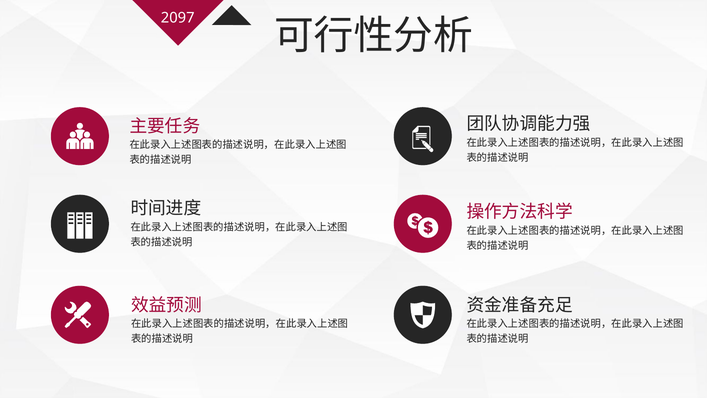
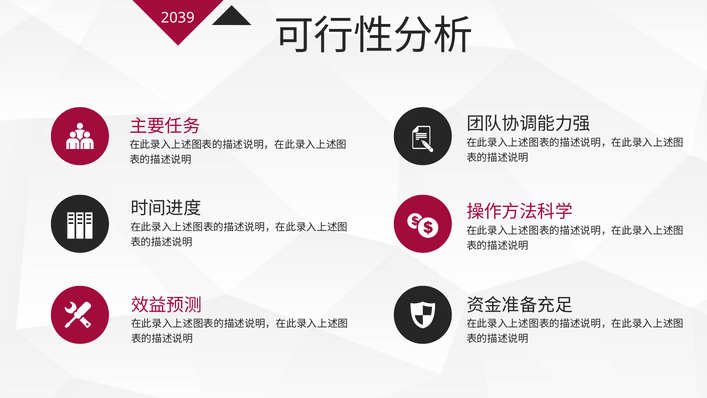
2097: 2097 -> 2039
